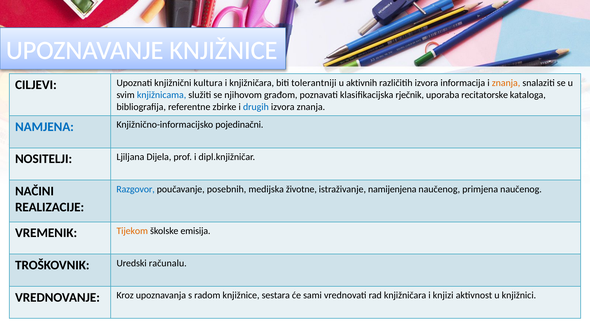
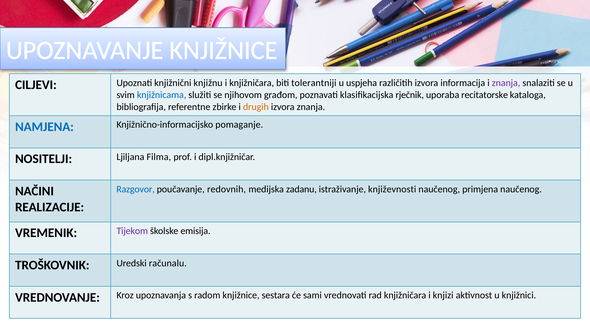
kultura: kultura -> knjižnu
aktivnih: aktivnih -> uspjeha
znanja at (506, 83) colour: orange -> purple
drugih colour: blue -> orange
pojedinačni: pojedinačni -> pomaganje
Dijela: Dijela -> Filma
posebnih: posebnih -> redovnih
životne: životne -> zadanu
namijenjena: namijenjena -> književnosti
Tijekom colour: orange -> purple
